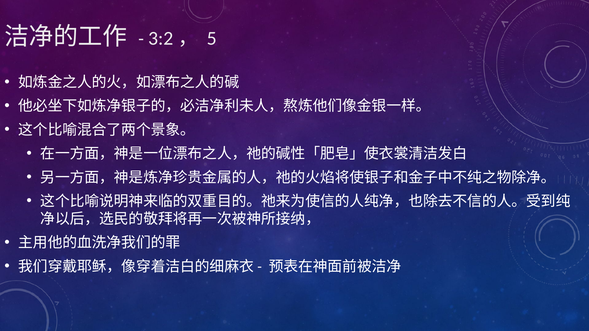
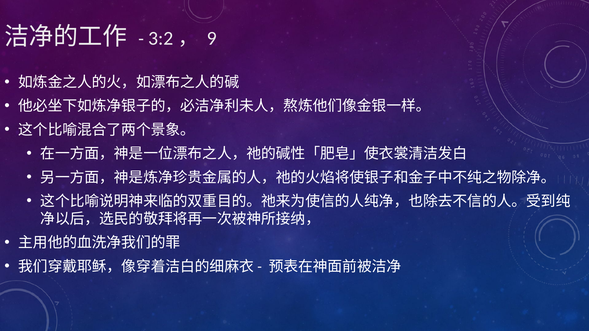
5: 5 -> 9
